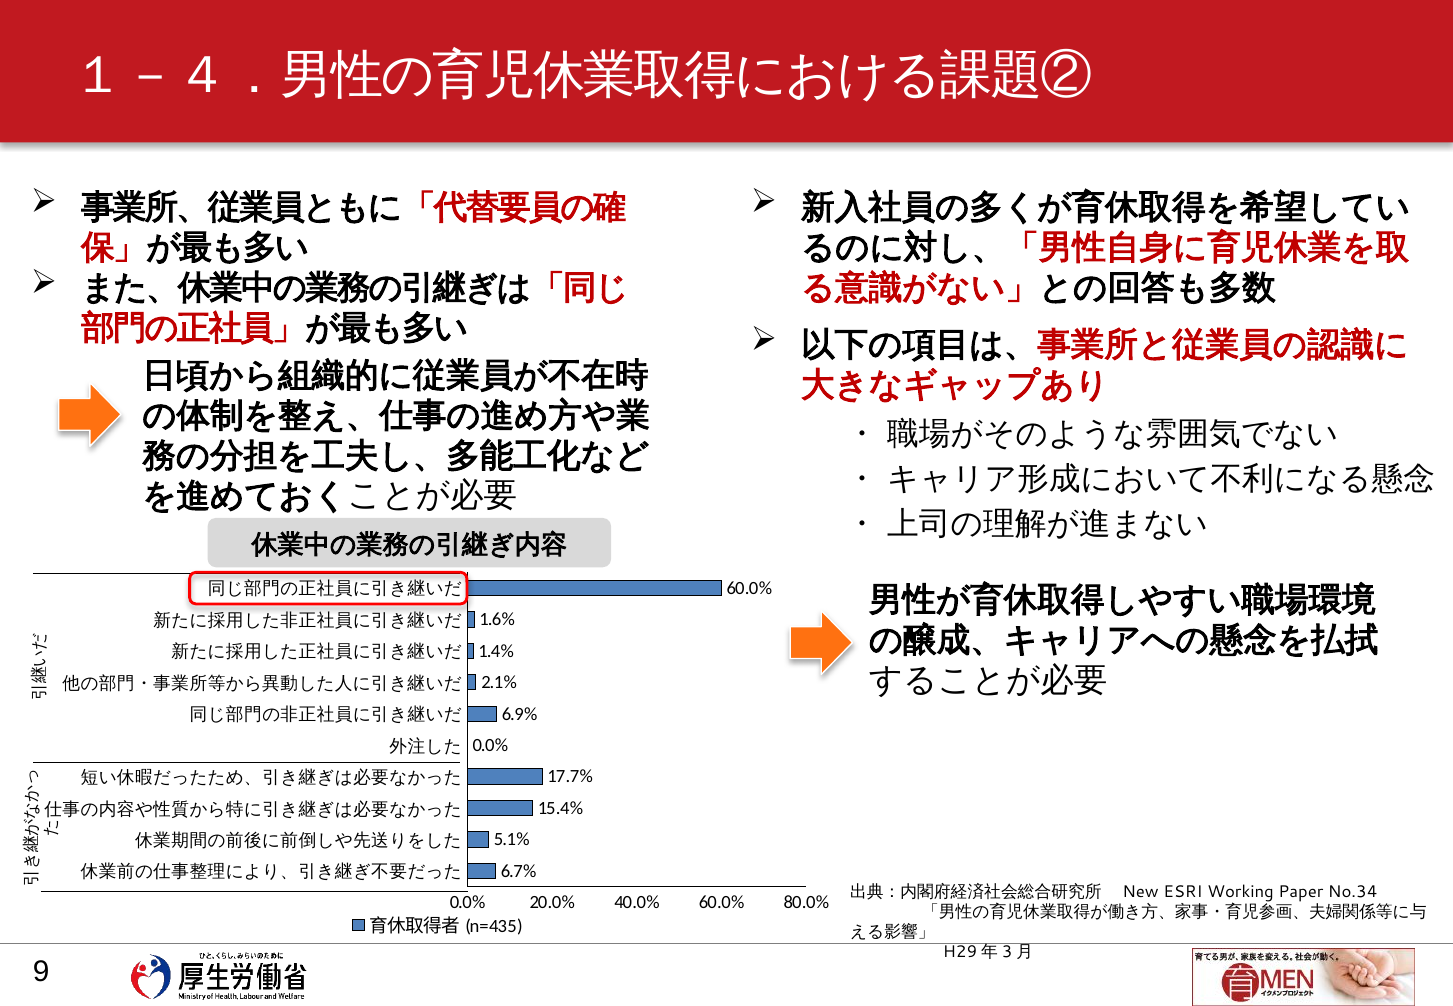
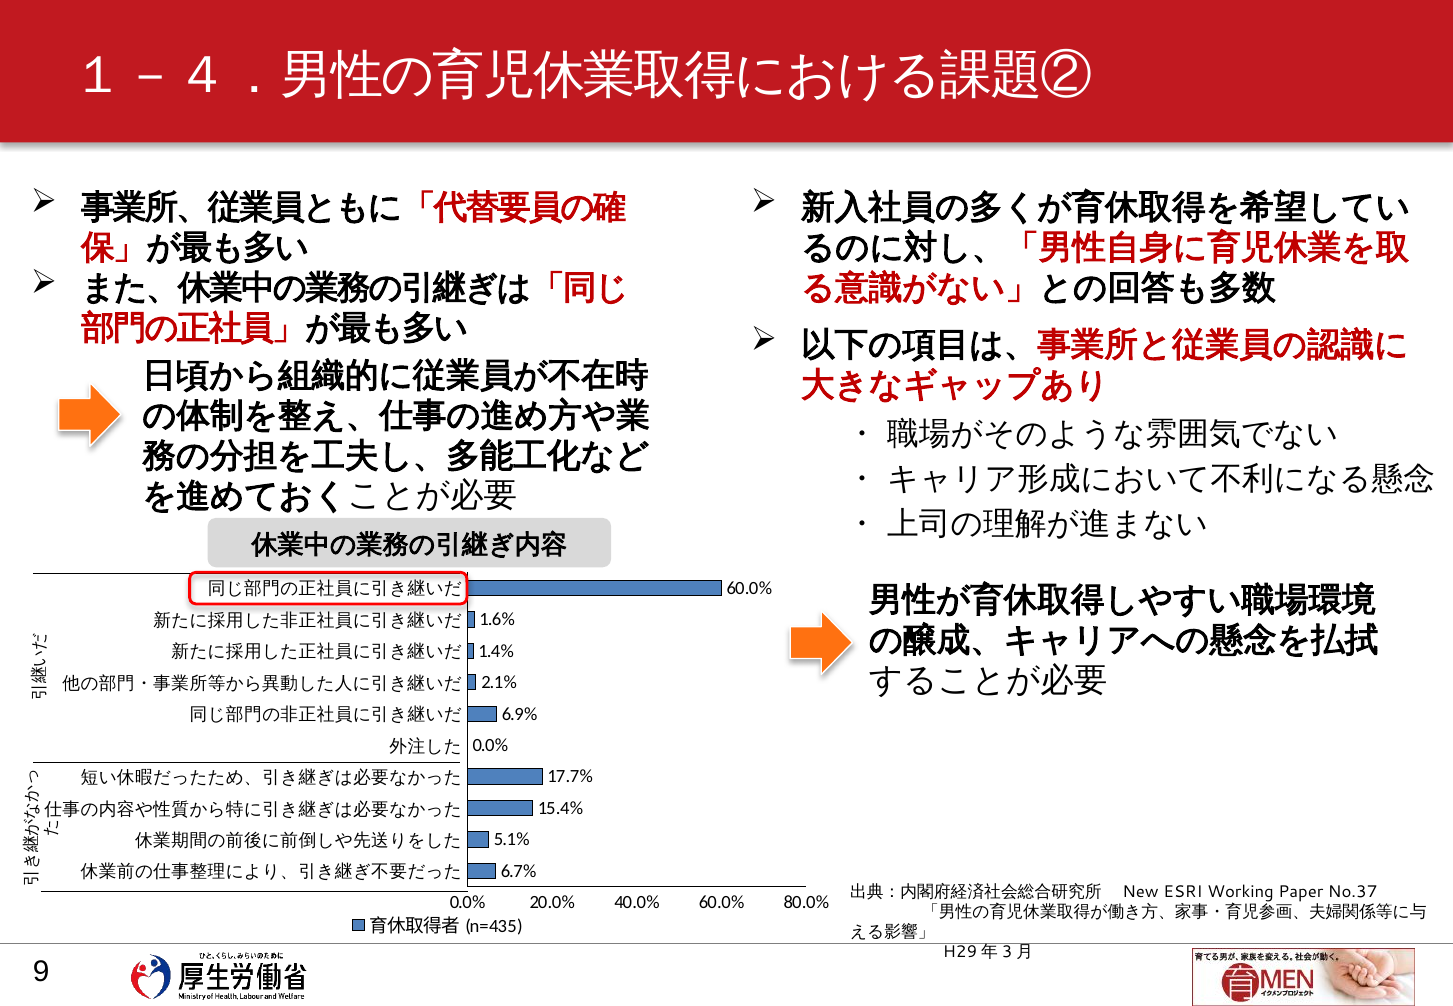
No.34: No.34 -> No.37
